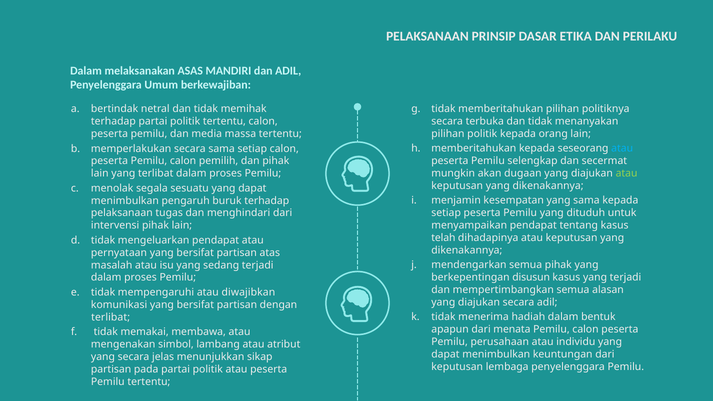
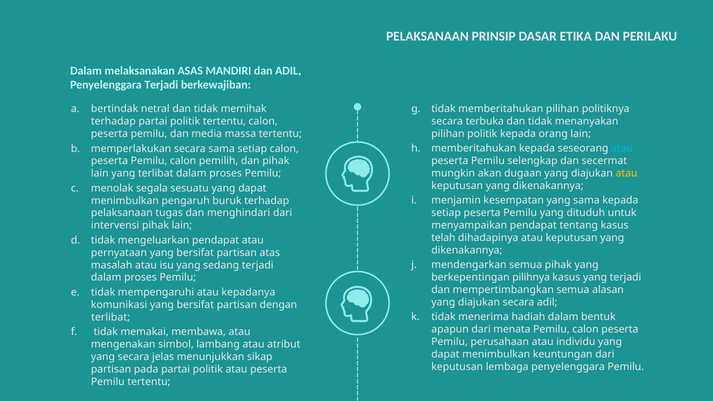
Penyelenggara Umum: Umum -> Terjadi
atau at (627, 173) colour: light green -> yellow
disusun: disusun -> pilihnya
diwajibkan: diwajibkan -> kepadanya
